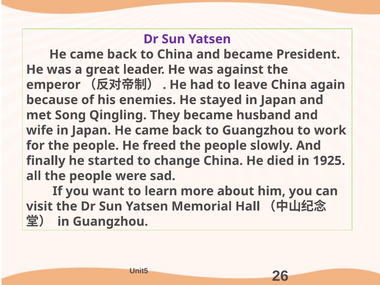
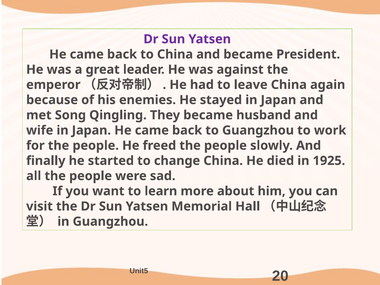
26: 26 -> 20
